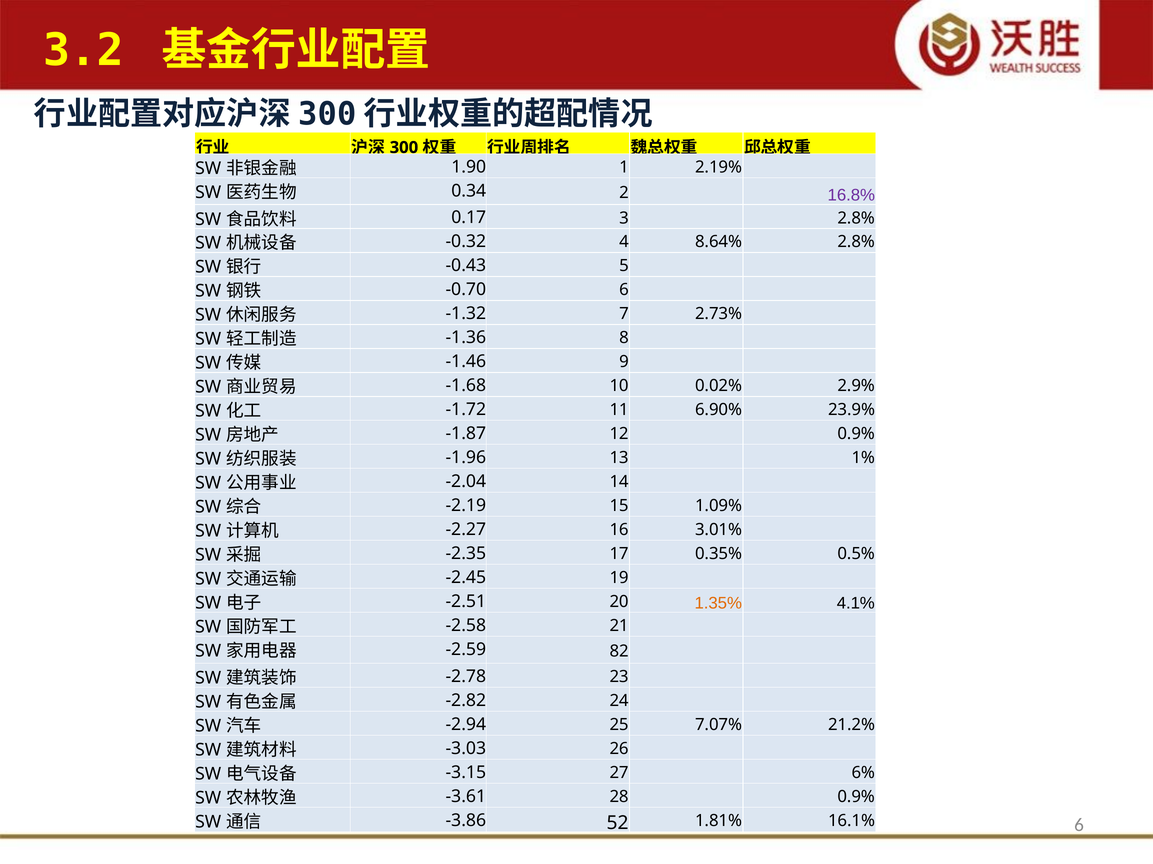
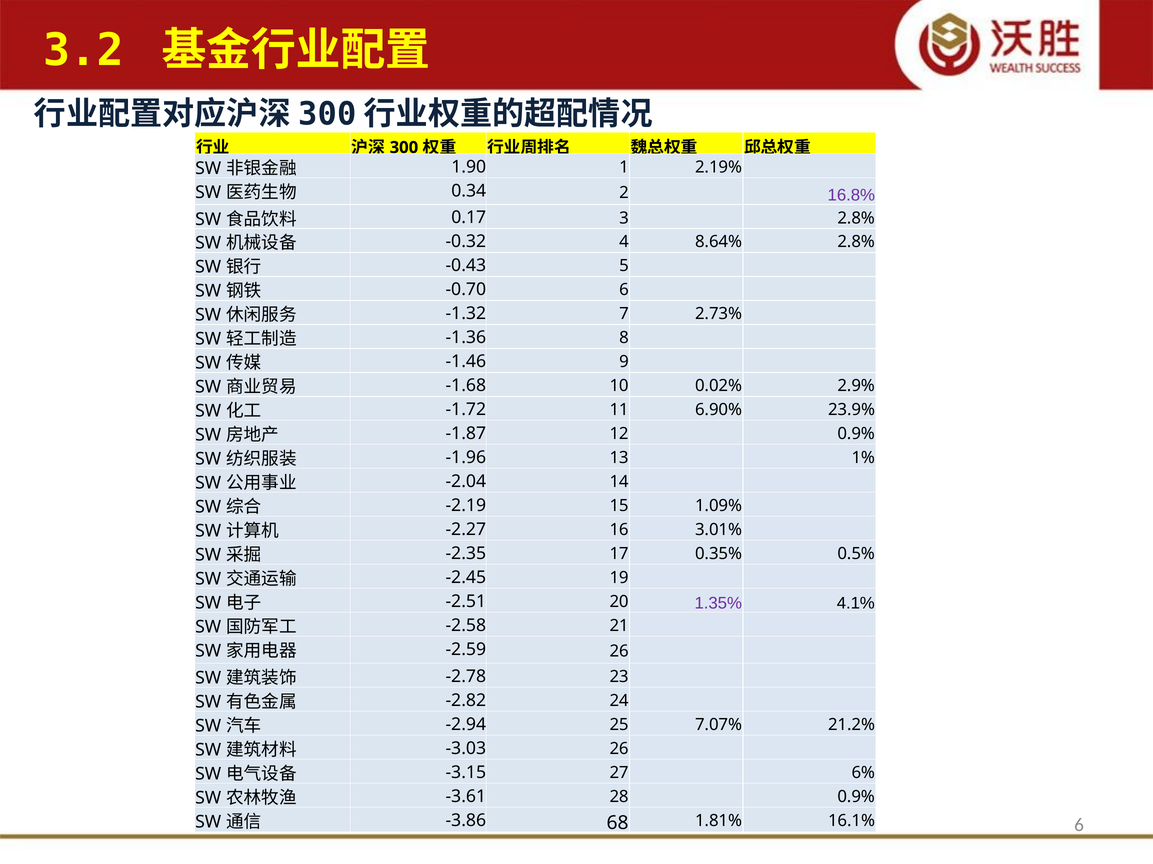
1.35% colour: orange -> purple
-2.59 82: 82 -> 26
52: 52 -> 68
